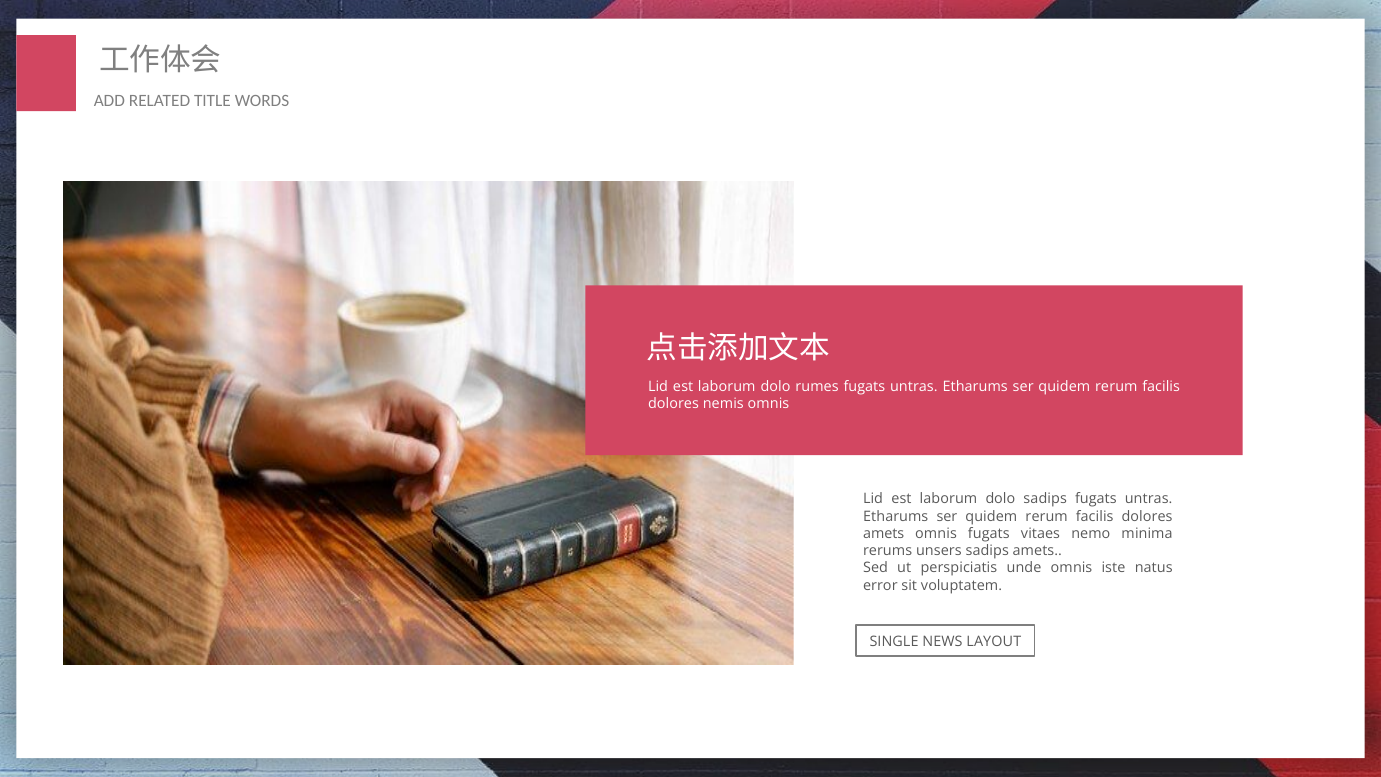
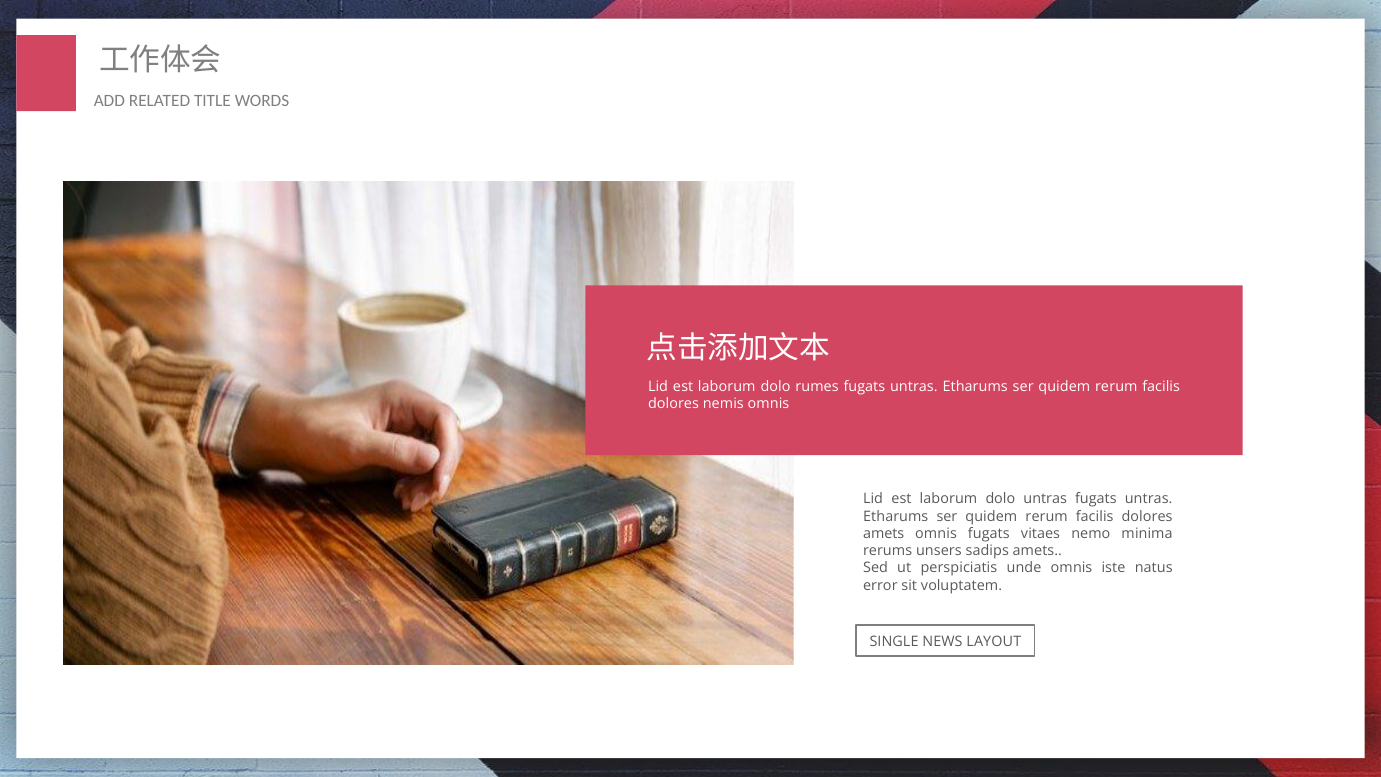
dolo sadips: sadips -> untras
